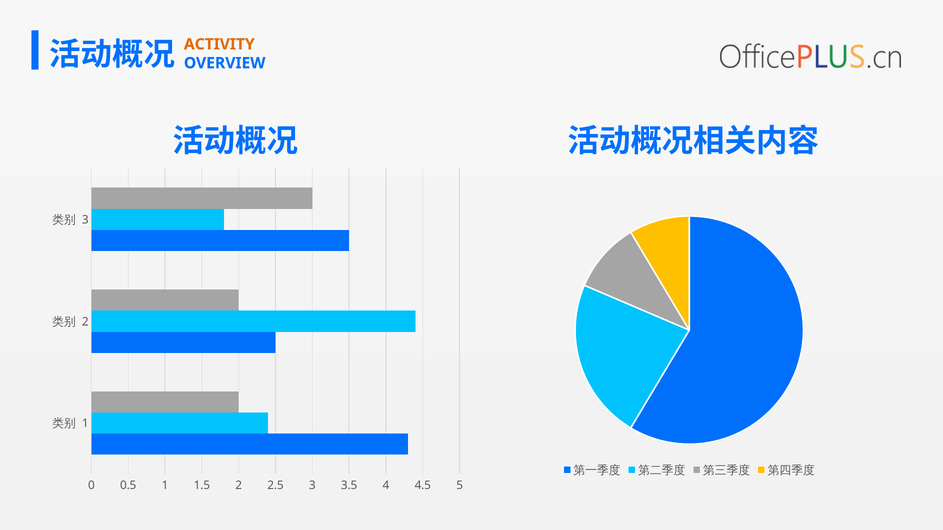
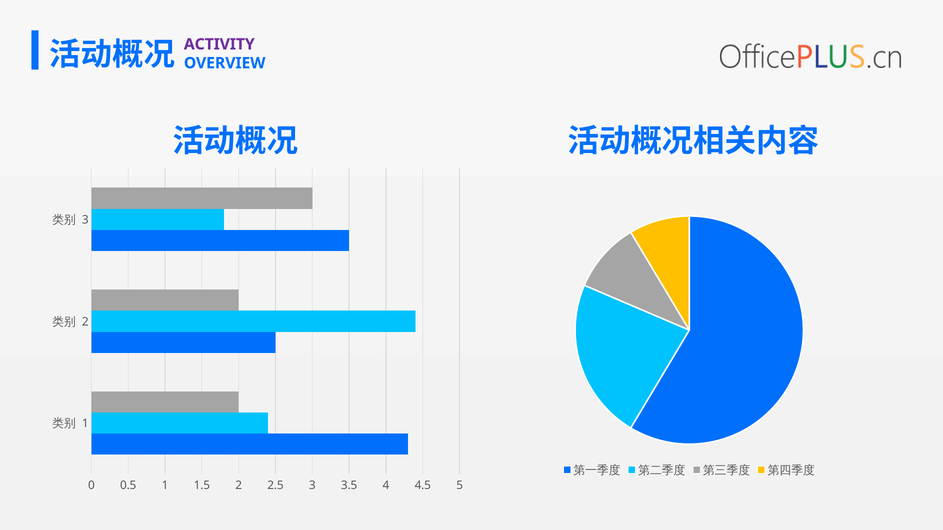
ACTIVITY colour: orange -> purple
